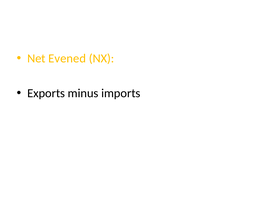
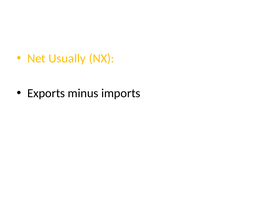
Evened: Evened -> Usually
